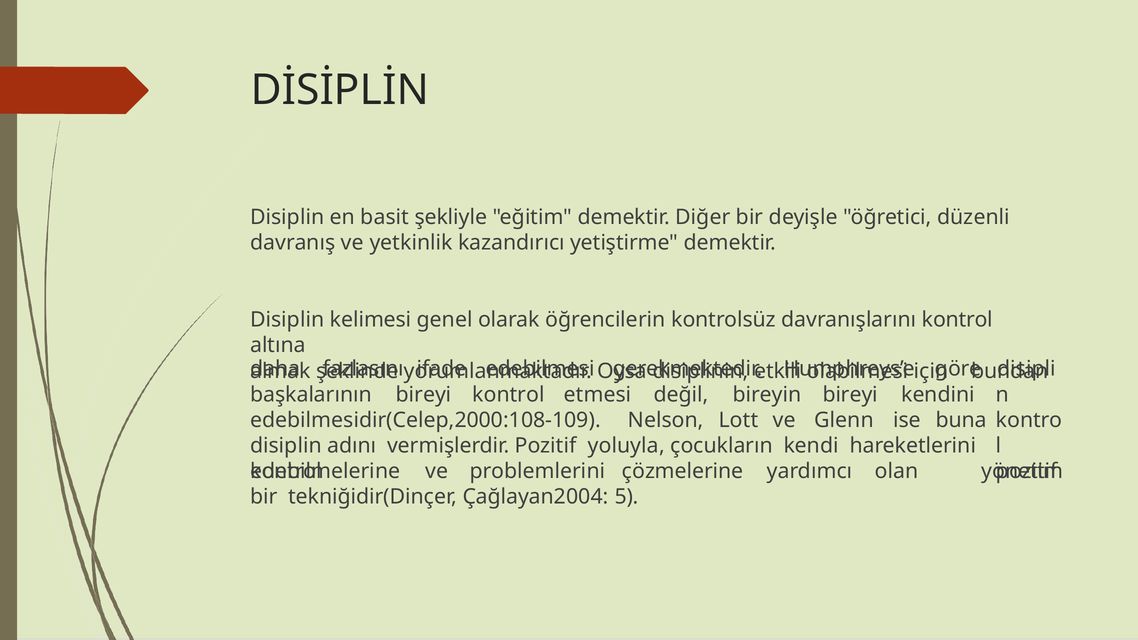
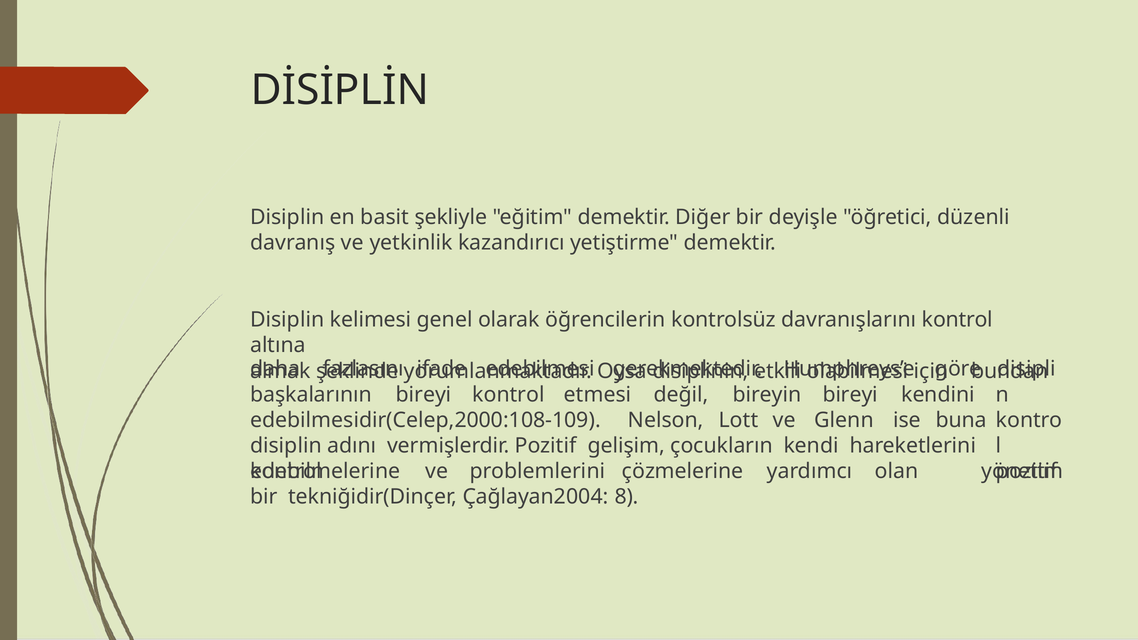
yoluyla: yoluyla -> gelişim
5: 5 -> 8
